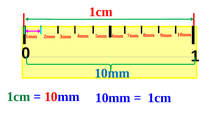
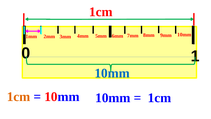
1cm at (19, 97) colour: green -> orange
